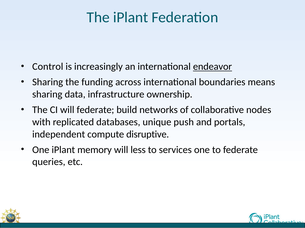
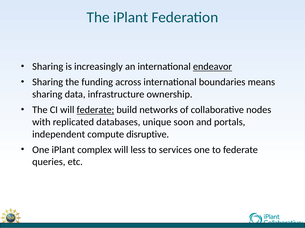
Control at (48, 67): Control -> Sharing
federate at (95, 110) underline: none -> present
push: push -> soon
memory: memory -> complex
